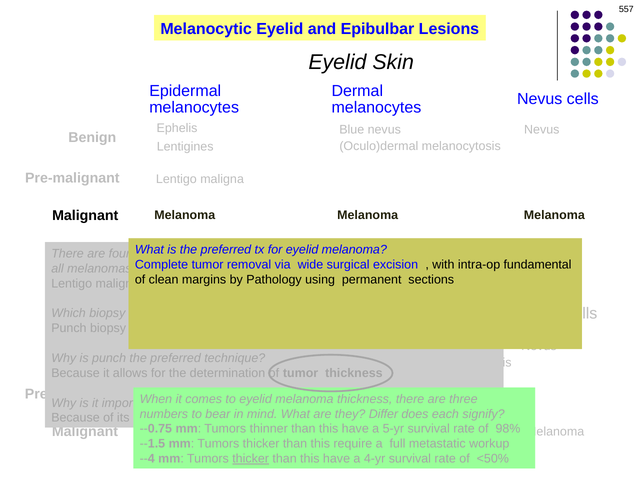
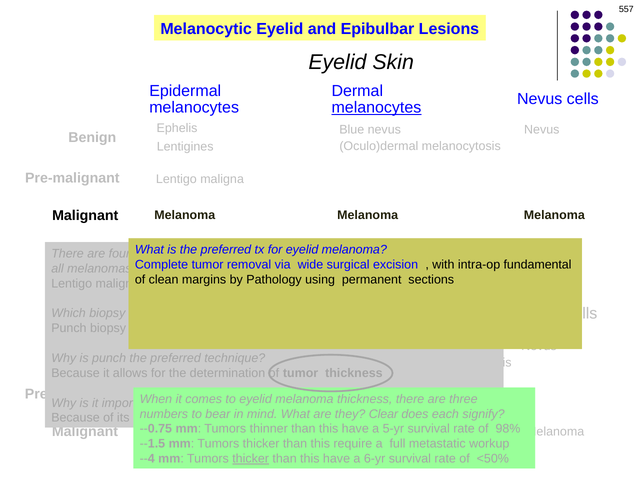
melanocytes at (376, 108) underline: none -> present
Differ: Differ -> Clear
4-yr: 4-yr -> 6-yr
